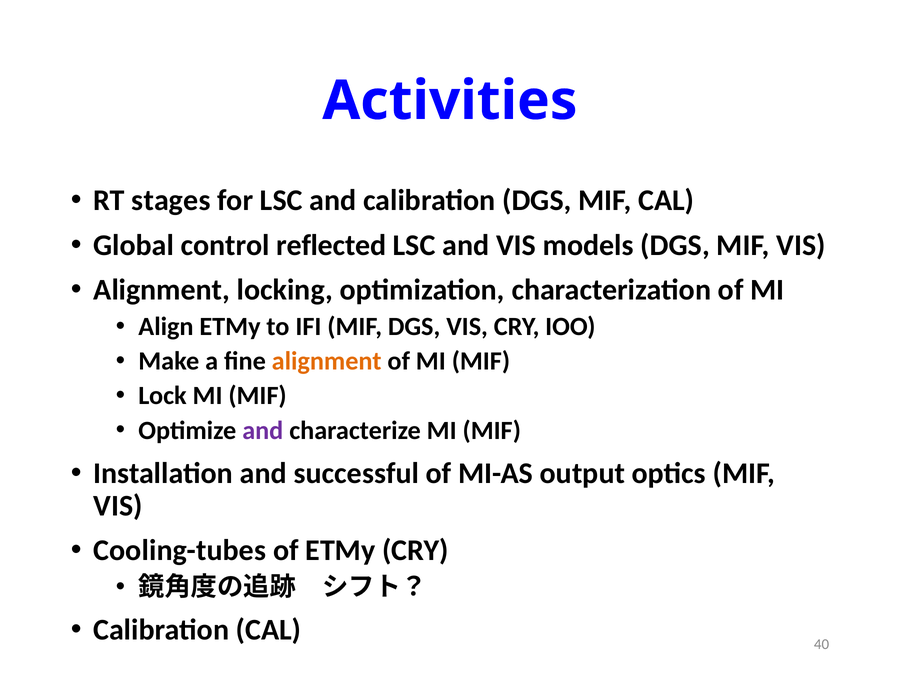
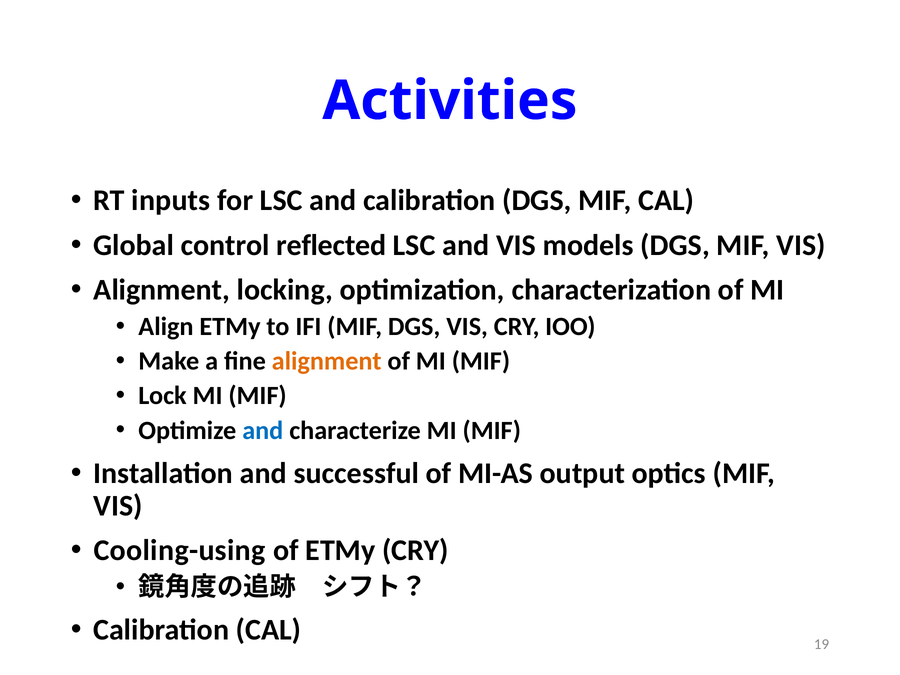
stages: stages -> inputs
and at (263, 430) colour: purple -> blue
Cooling-tubes: Cooling-tubes -> Cooling-using
40: 40 -> 19
